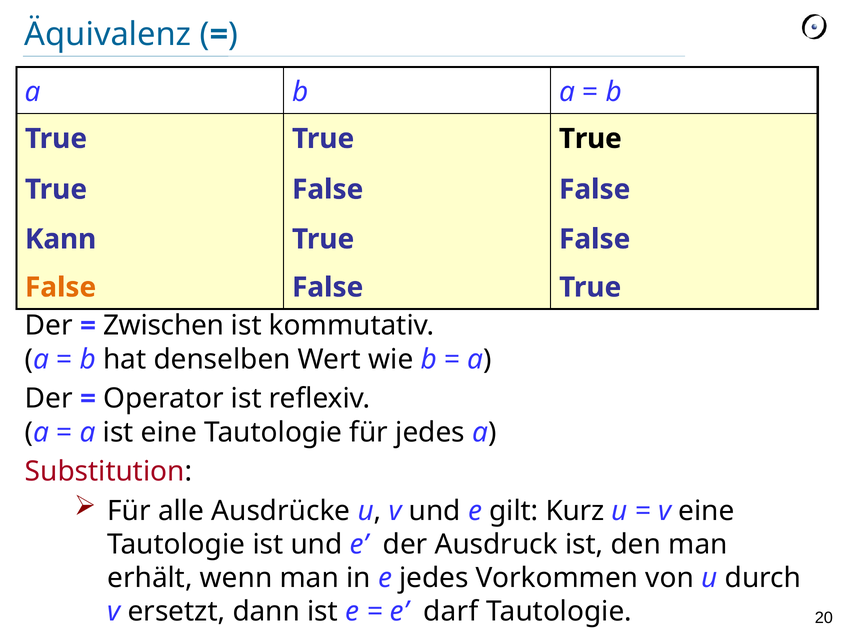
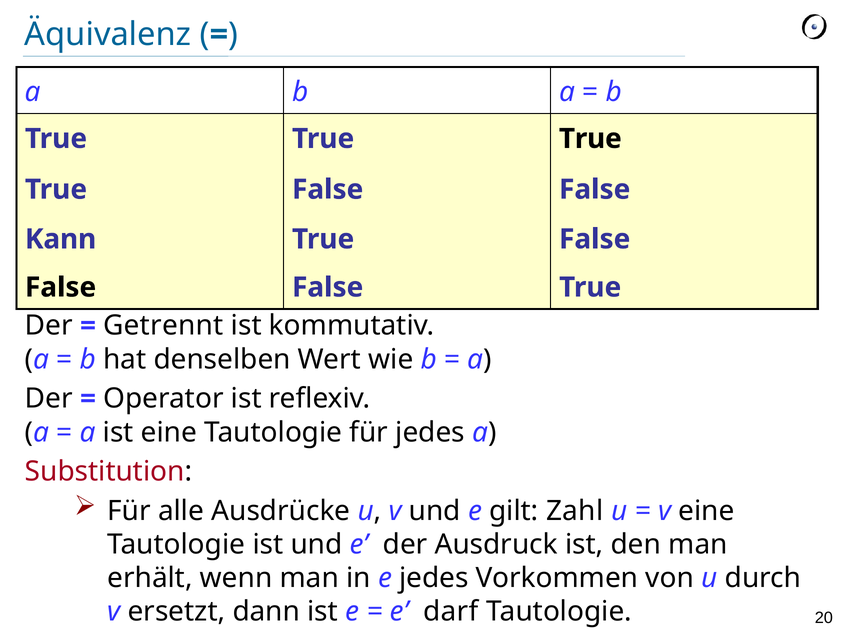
False at (61, 287) colour: orange -> black
Zwischen: Zwischen -> Getrennt
Kurz: Kurz -> Zahl
